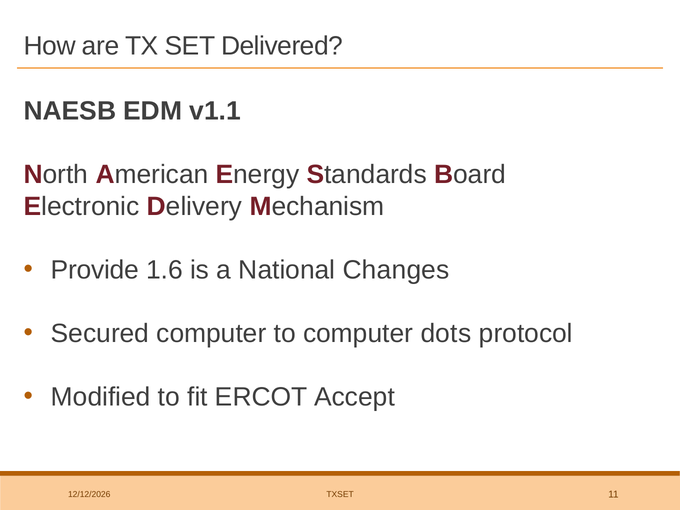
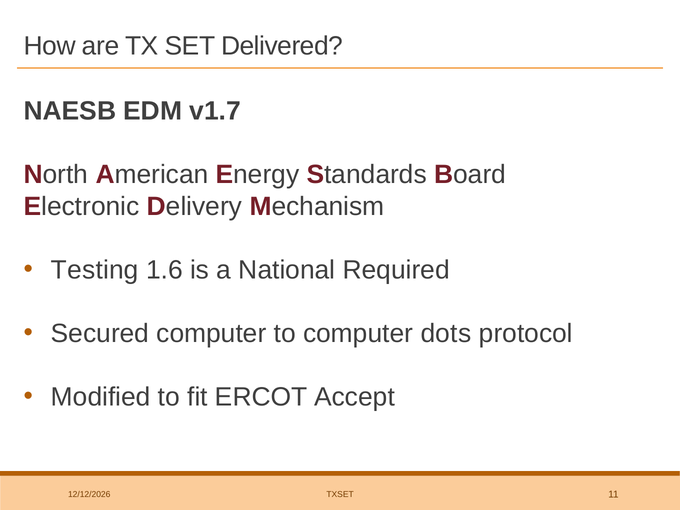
v1.1: v1.1 -> v1.7
Provide: Provide -> Testing
Changes: Changes -> Required
